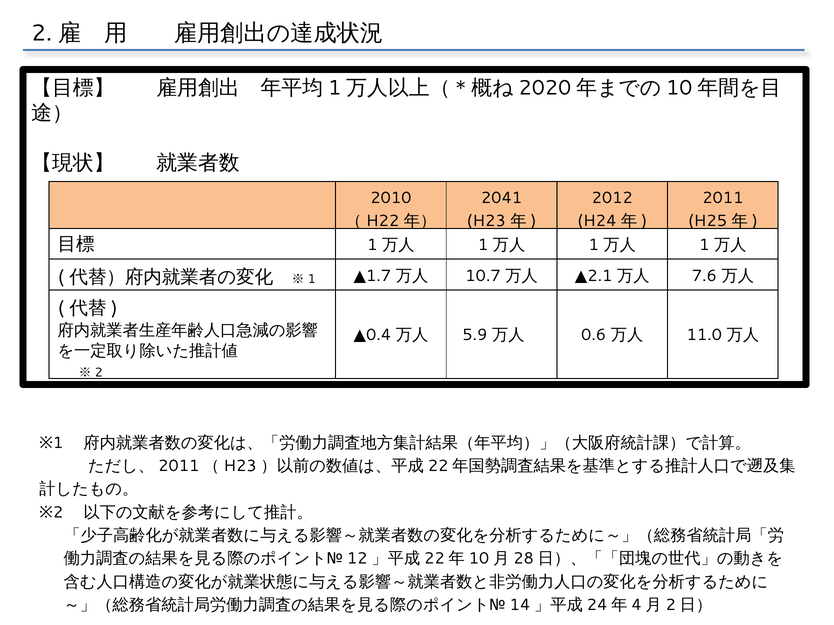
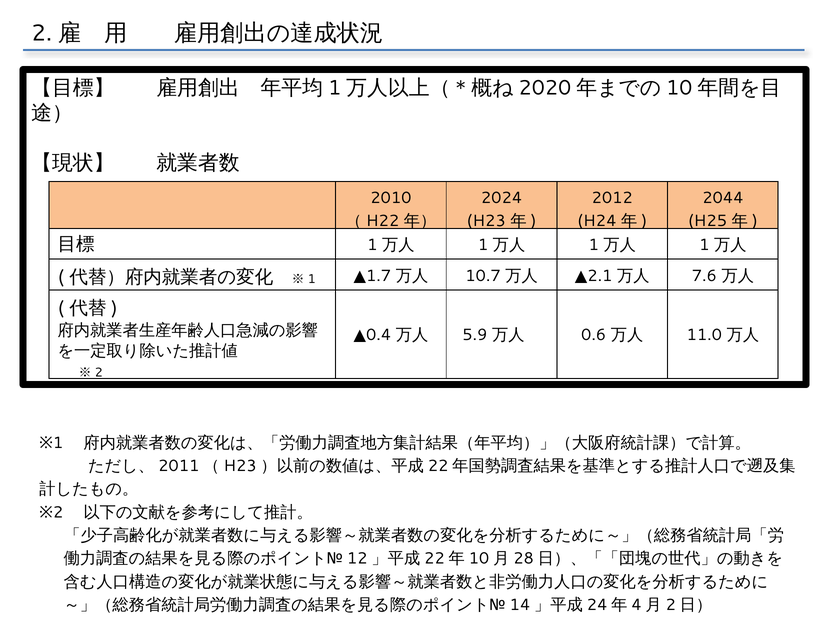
2041: 2041 -> 2024
2011: 2011 -> 2044
